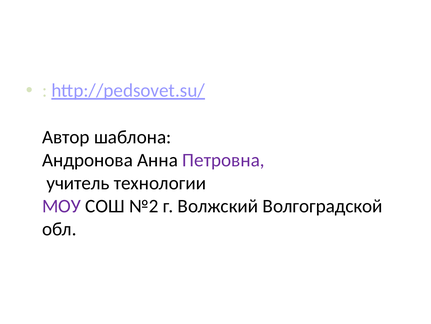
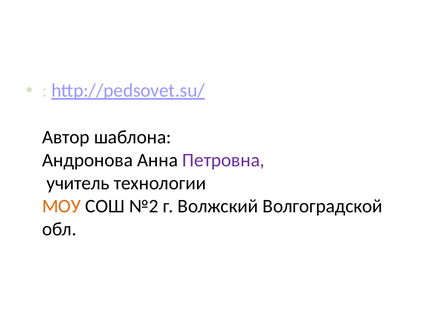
МОУ colour: purple -> orange
